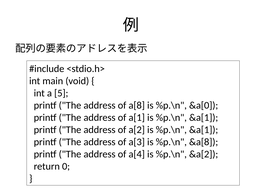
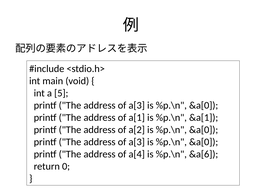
a[8 at (137, 106): a[8 -> a[3
a[2 is %p.\n &a[1: &a[1 -> &a[0
&a[8 at (204, 142): &a[8 -> &a[0
&a[2: &a[2 -> &a[6
